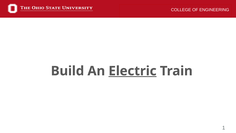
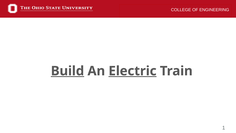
Build underline: none -> present
